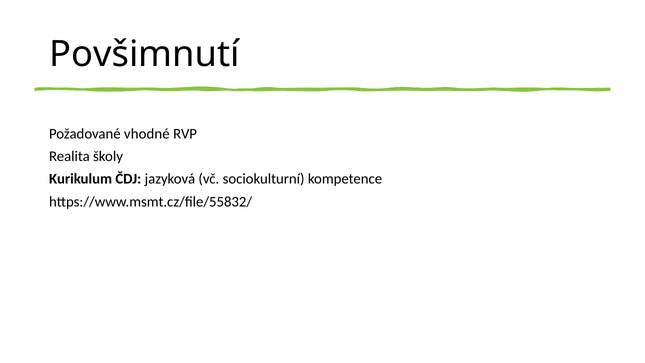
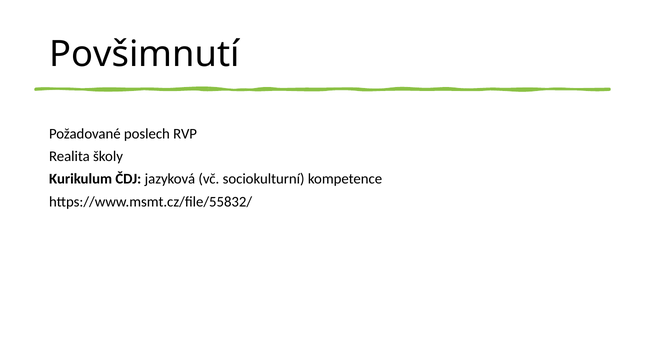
vhodné: vhodné -> poslech
